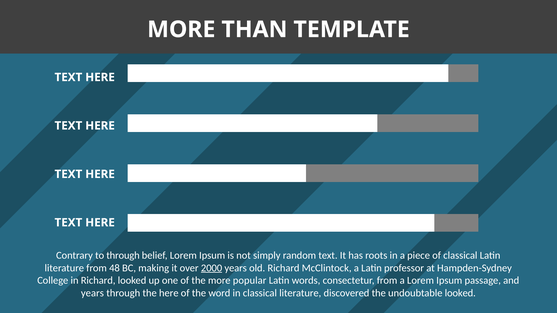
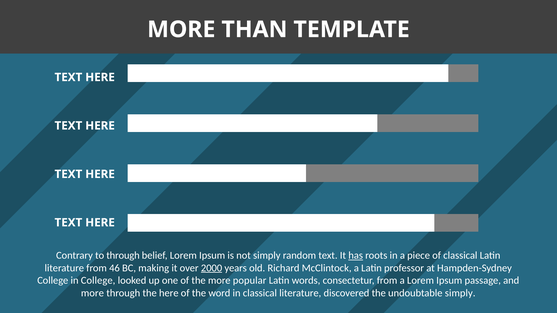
has underline: none -> present
48: 48 -> 46
in Richard: Richard -> College
years at (92, 293): years -> more
undoubtable looked: looked -> simply
